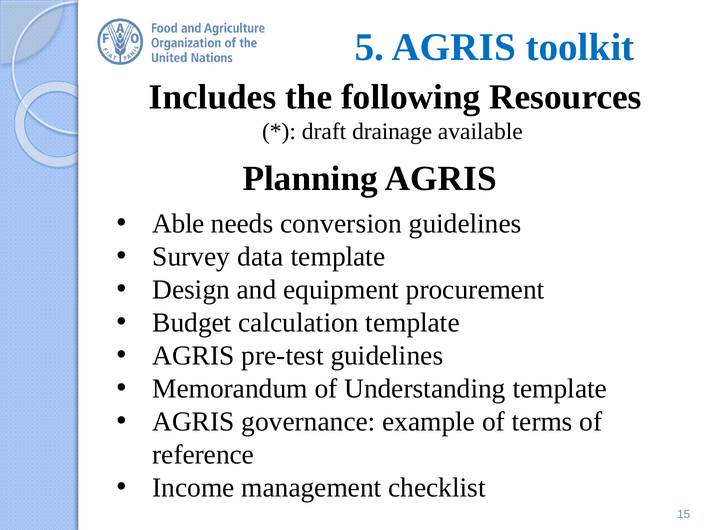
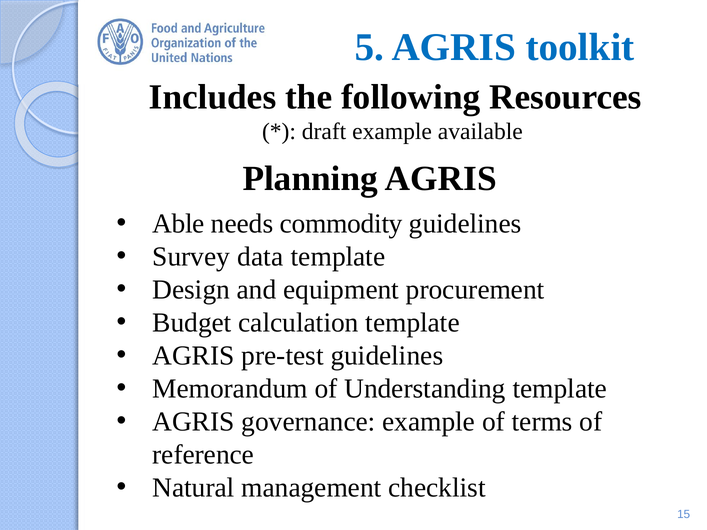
draft drainage: drainage -> example
conversion: conversion -> commodity
Income: Income -> Natural
